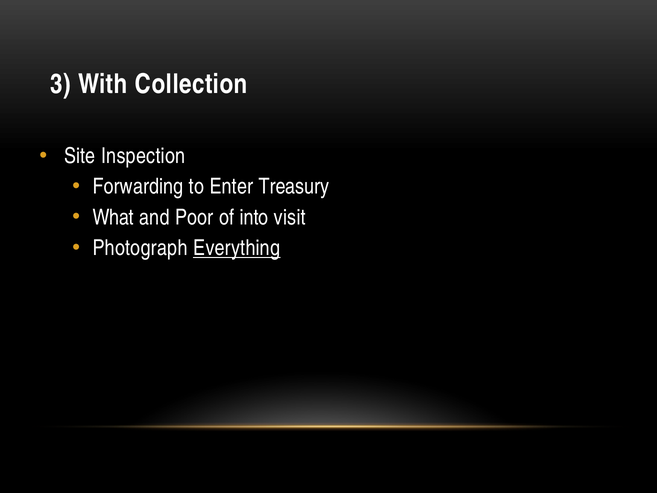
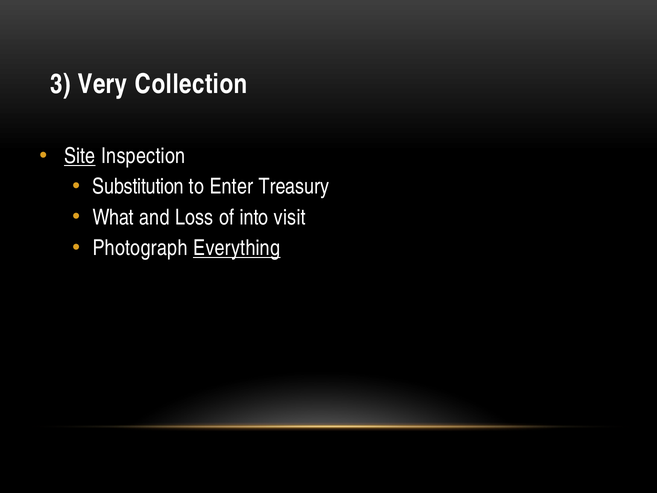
With: With -> Very
Site underline: none -> present
Forwarding: Forwarding -> Substitution
Poor: Poor -> Loss
